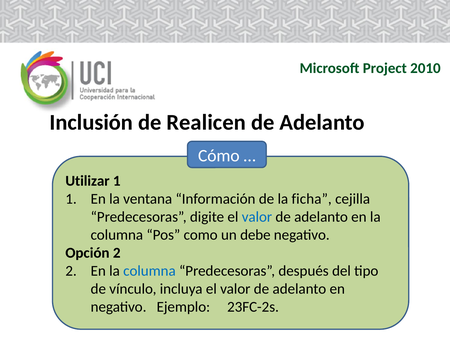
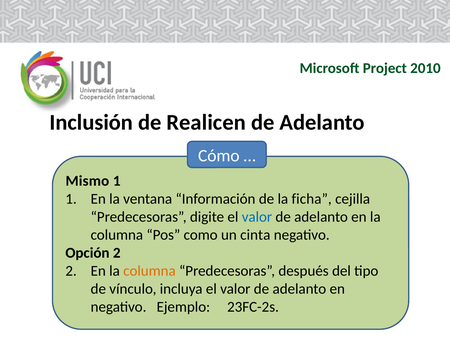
Utilizar: Utilizar -> Mismo
debe: debe -> cinta
columna at (149, 271) colour: blue -> orange
